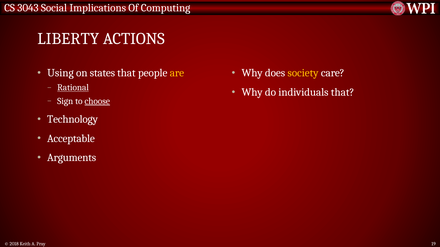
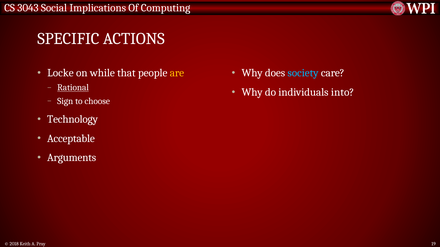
LIBERTY: LIBERTY -> SPECIFIC
Using: Using -> Locke
states: states -> while
society colour: yellow -> light blue
individuals that: that -> into
choose underline: present -> none
